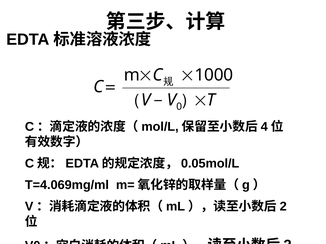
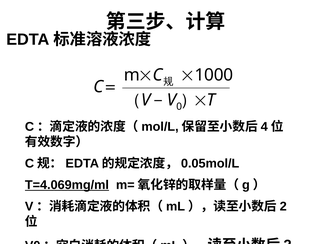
T=4.069mg/ml underline: none -> present
